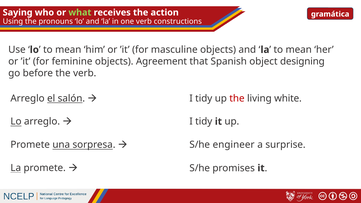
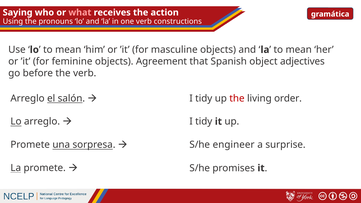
what colour: light green -> pink
designing: designing -> adjectives
white: white -> order
